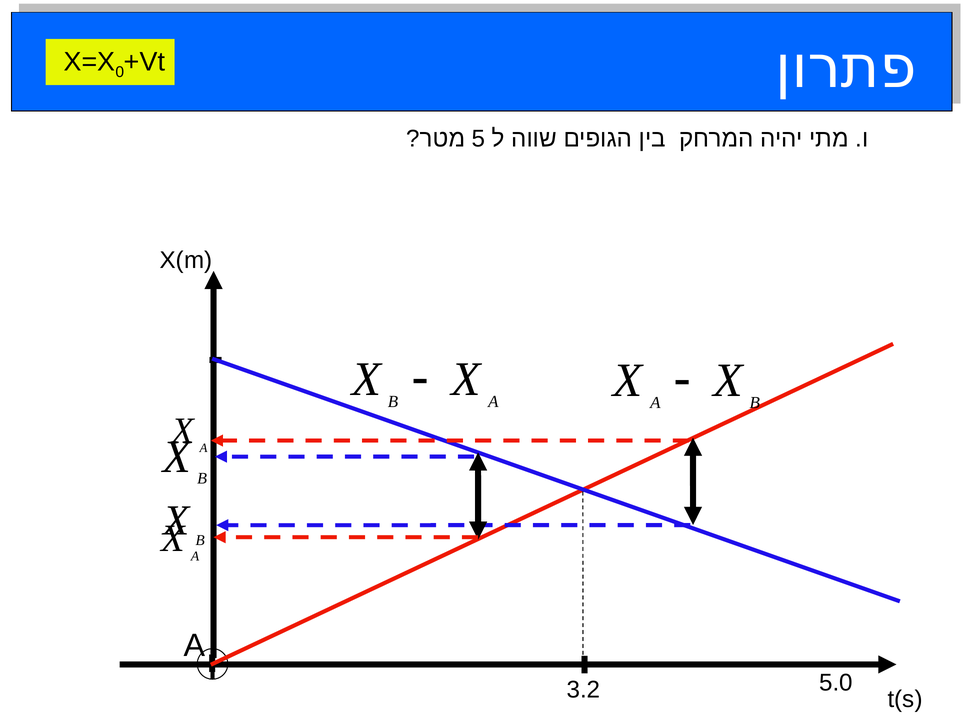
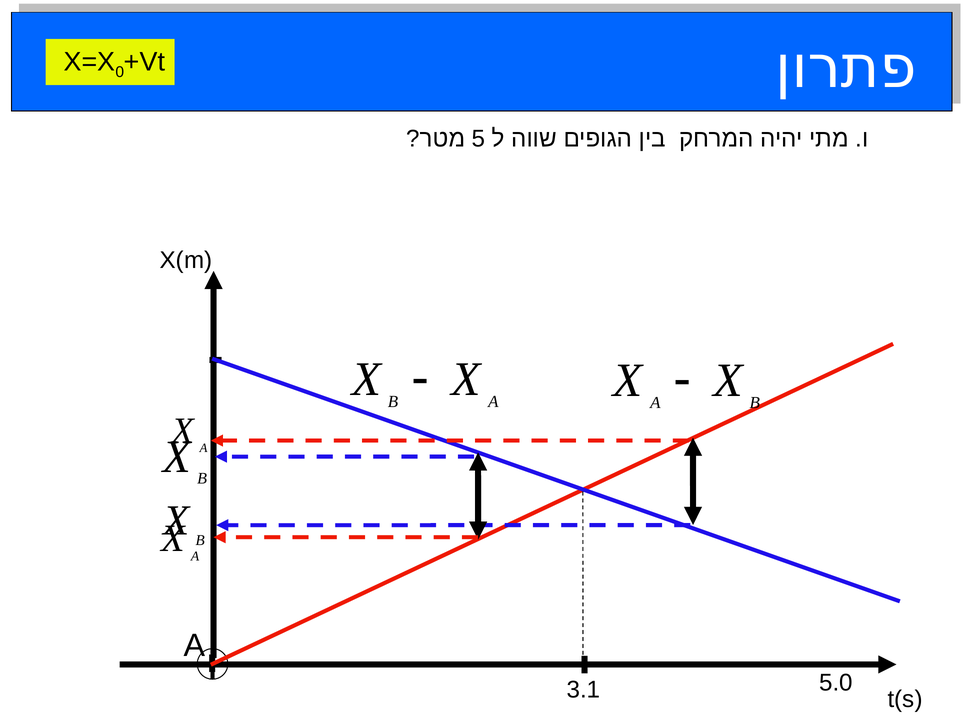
3.2: 3.2 -> 3.1
